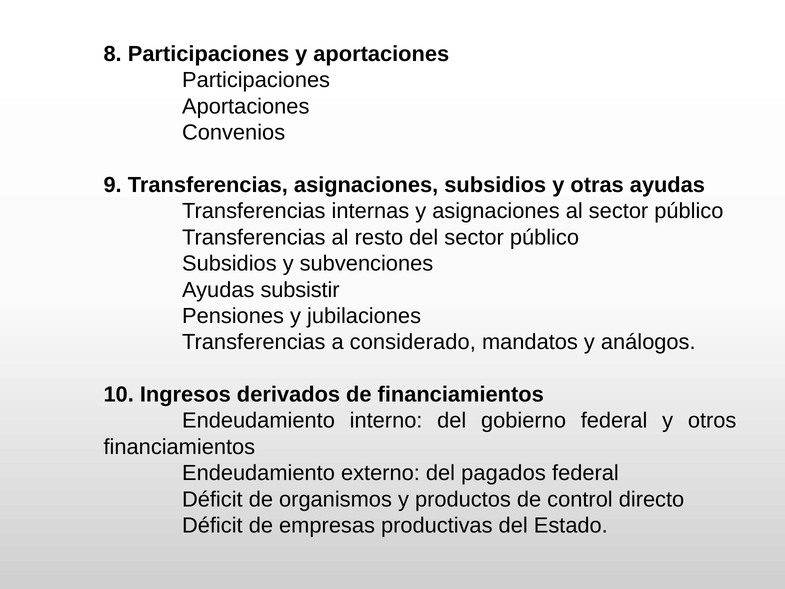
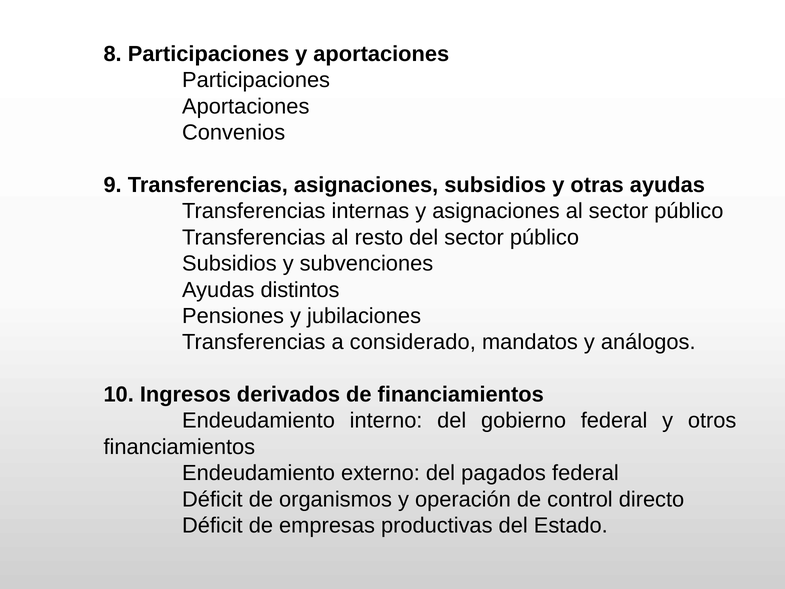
subsistir: subsistir -> distintos
productos: productos -> operación
